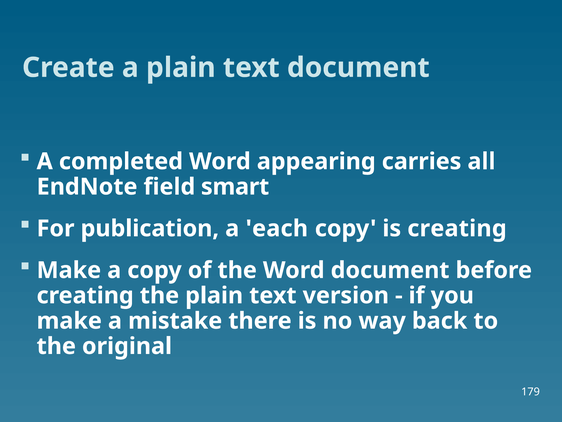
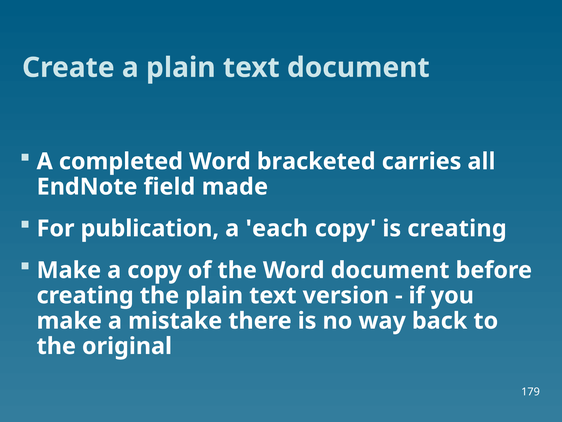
appearing: appearing -> bracketed
smart: smart -> made
